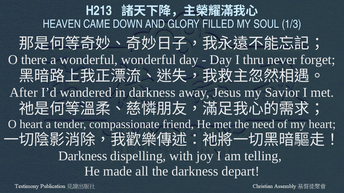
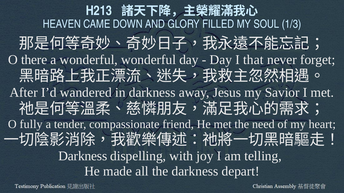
thru: thru -> that
O heart: heart -> fully
